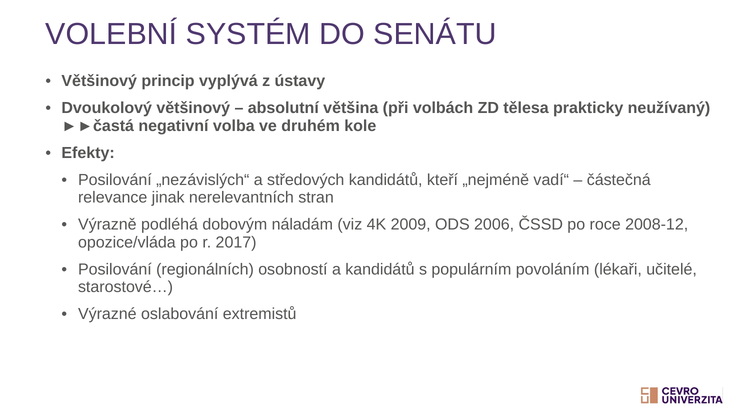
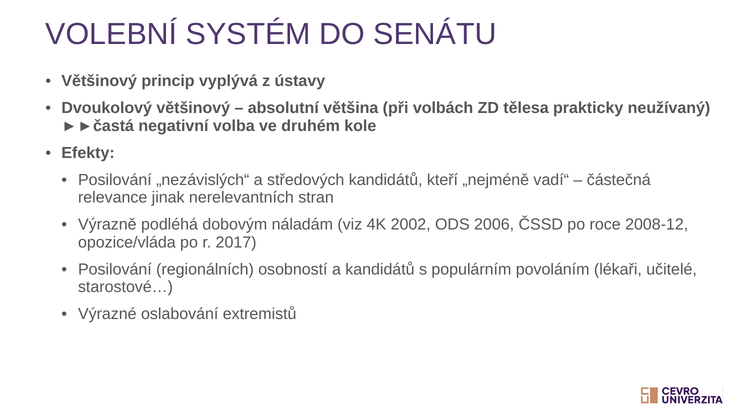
2009: 2009 -> 2002
